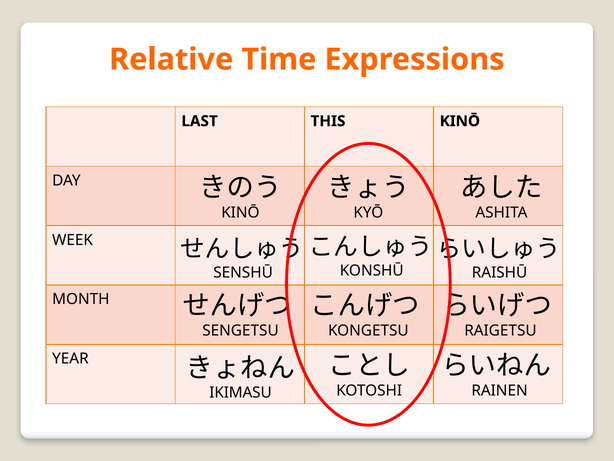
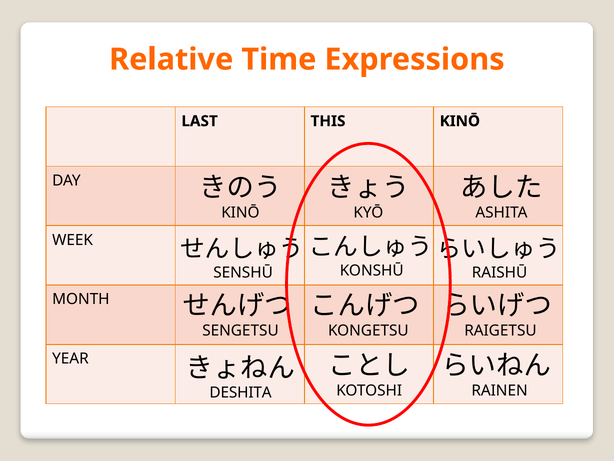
IKIMASU: IKIMASU -> DESHITA
